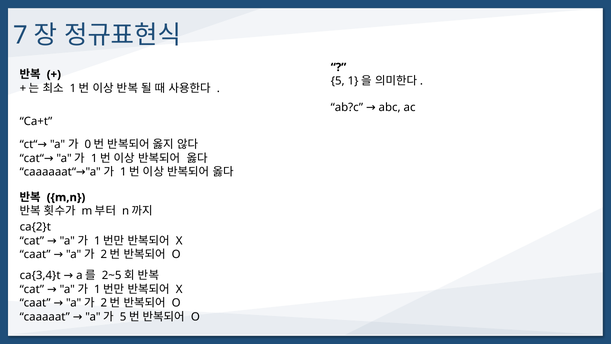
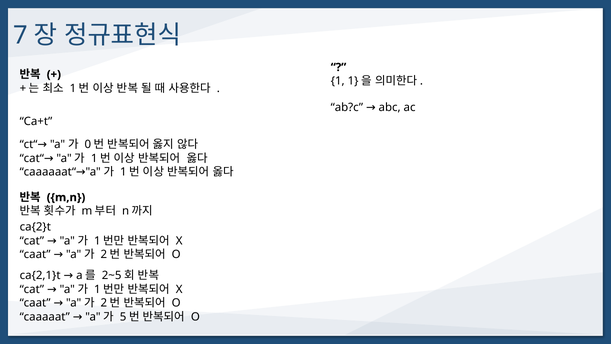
5: 5 -> 1
ca{3,4}t: ca{3,4}t -> ca{2,1}t
